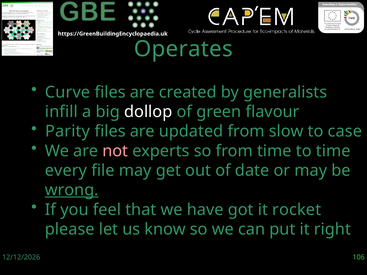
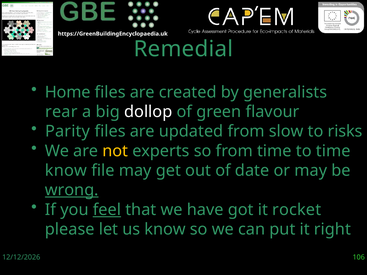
Operates: Operates -> Remedial
Curve: Curve -> Home
infill: infill -> rear
case: case -> risks
not colour: pink -> yellow
every at (66, 171): every -> know
feel underline: none -> present
